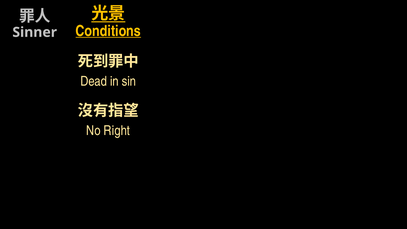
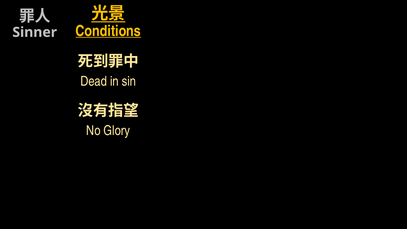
Right: Right -> Glory
